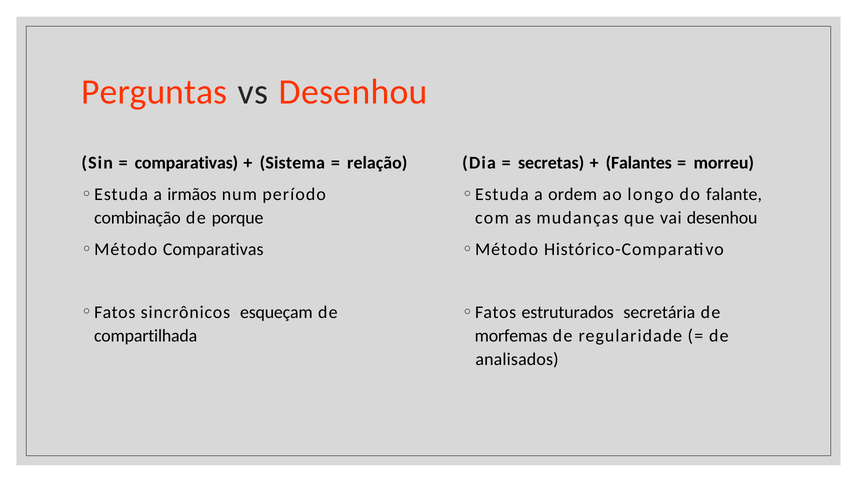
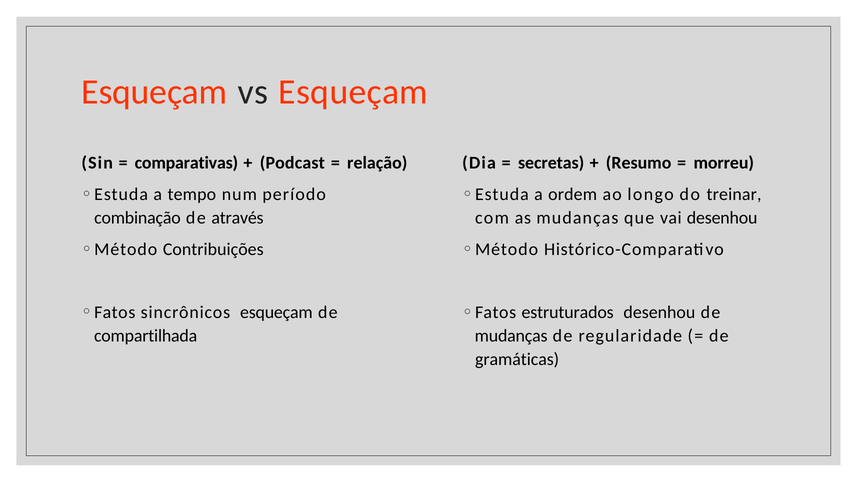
Perguntas at (154, 92): Perguntas -> Esqueçam
vs Desenhou: Desenhou -> Esqueçam
Sistema: Sistema -> Podcast
Falantes: Falantes -> Resumo
irmãos: irmãos -> tempo
falante: falante -> treinar
porque: porque -> através
Comparativas at (213, 250): Comparativas -> Contribuições
secretária at (659, 312): secretária -> desenhou
morfemas at (511, 336): morfemas -> mudanças
analisados: analisados -> gramáticas
